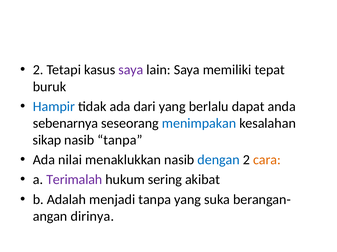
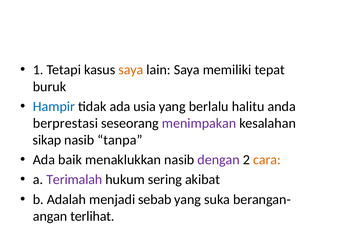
2 at (38, 70): 2 -> 1
saya at (131, 70) colour: purple -> orange
dari: dari -> usia
dapat: dapat -> halitu
sebenarnya: sebenarnya -> berprestasi
menimpakan colour: blue -> purple
nilai: nilai -> baik
dengan colour: blue -> purple
menjadi tanpa: tanpa -> sebab
dirinya: dirinya -> terlihat
